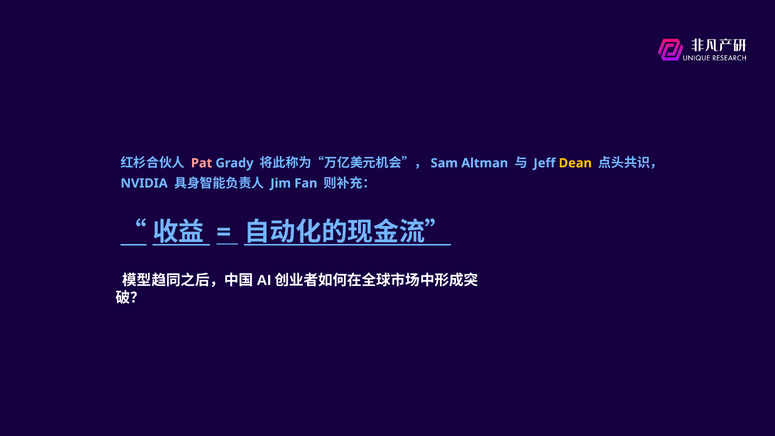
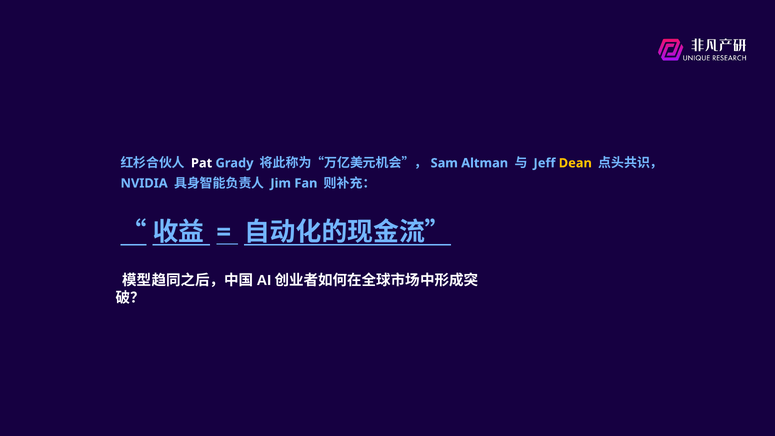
Pat colour: pink -> white
